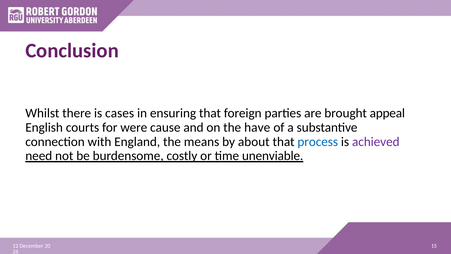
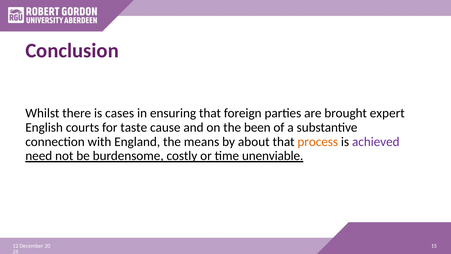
appeal: appeal -> expert
were: were -> taste
have: have -> been
process colour: blue -> orange
